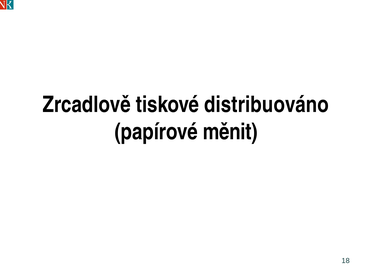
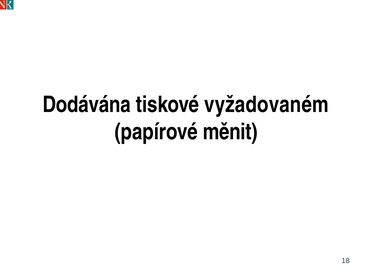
Zrcadlově: Zrcadlově -> Dodávána
distribuováno: distribuováno -> vyžadovaném
